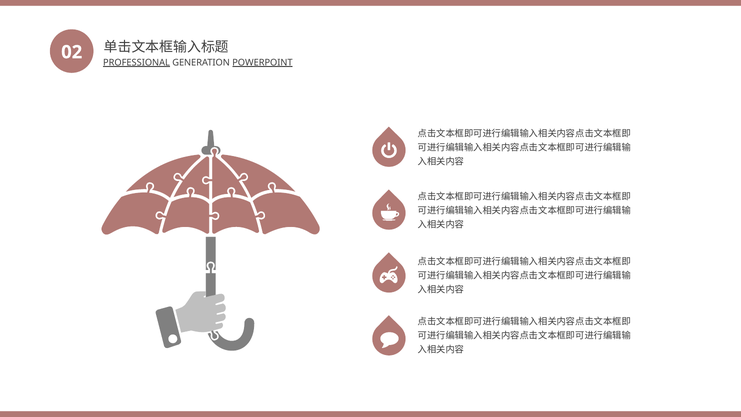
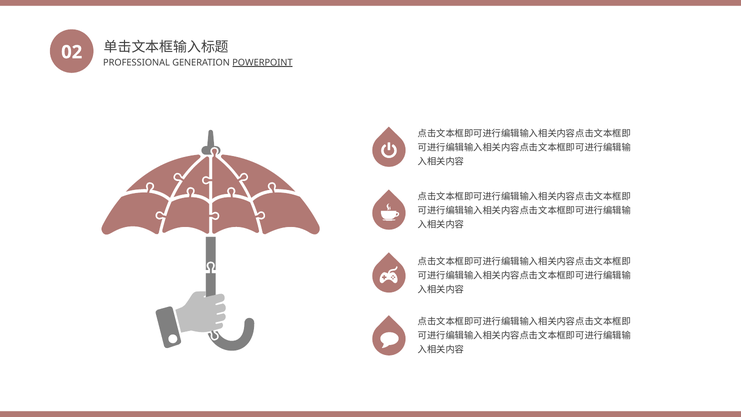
PROFESSIONAL underline: present -> none
